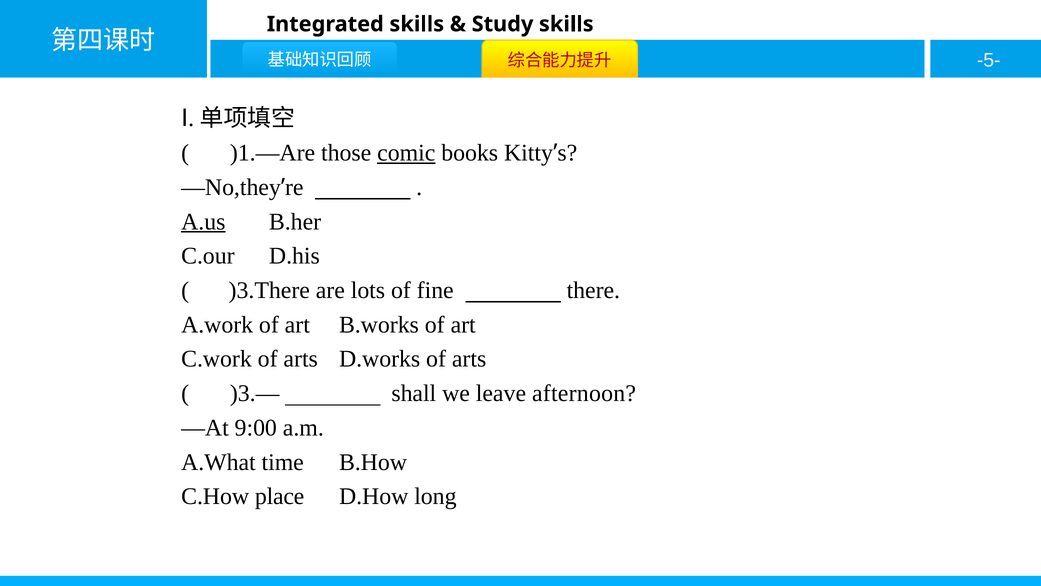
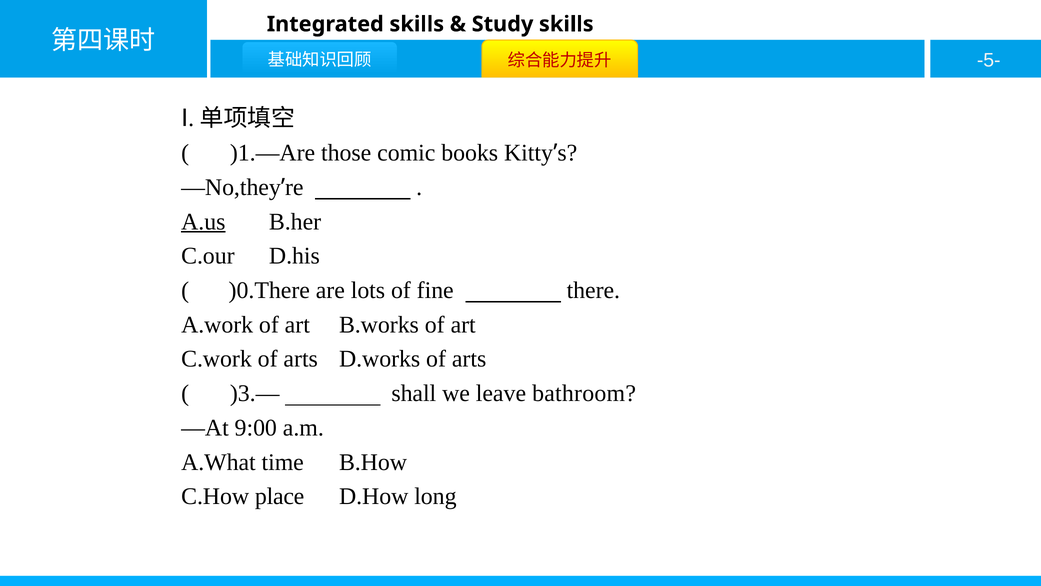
comic underline: present -> none
)3.There: )3.There -> )0.There
afternoon: afternoon -> bathroom
